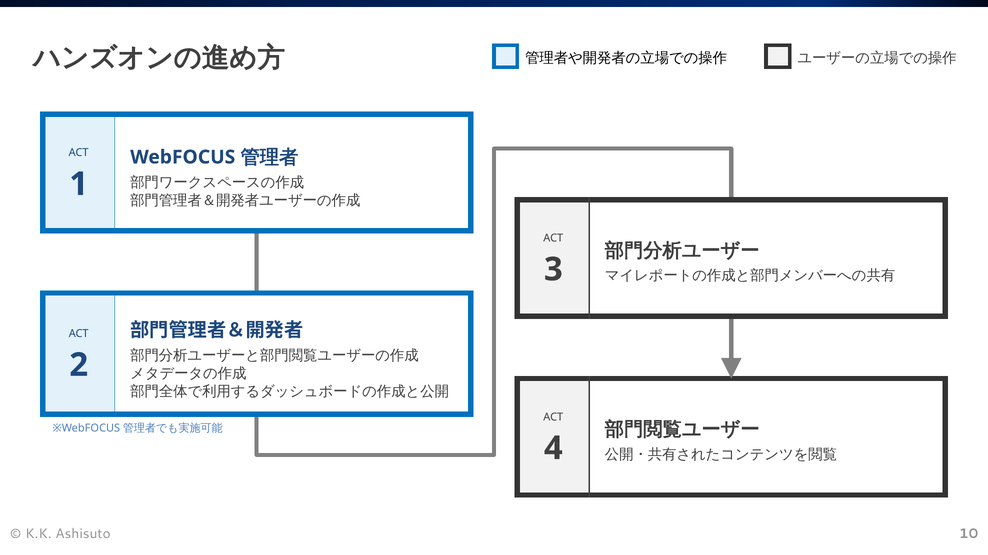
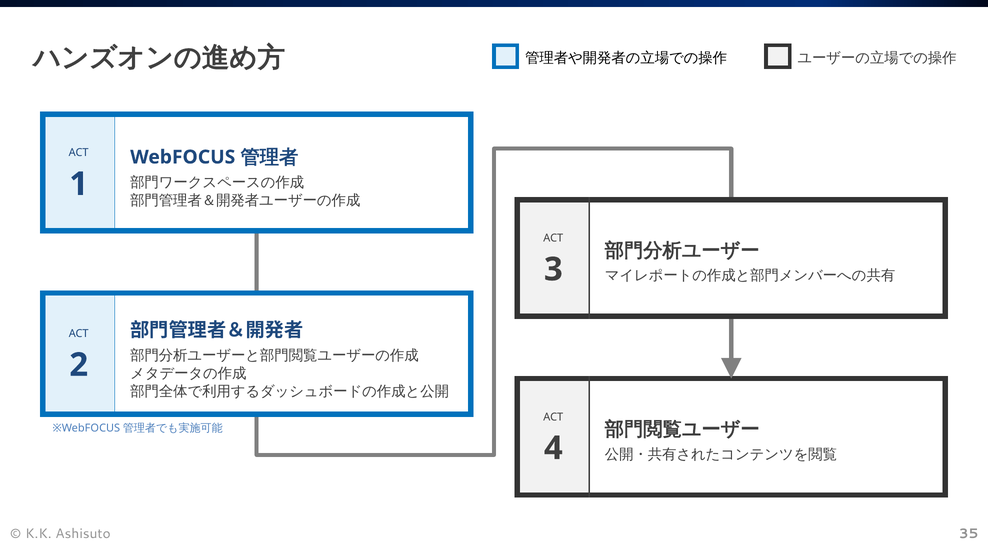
10: 10 -> 35
